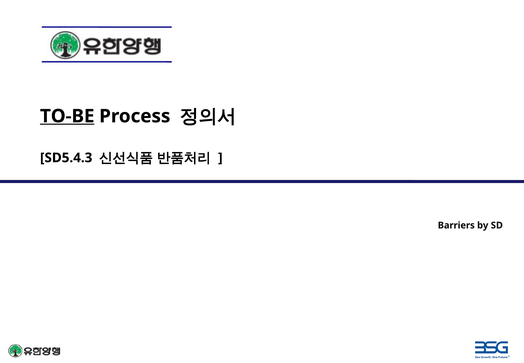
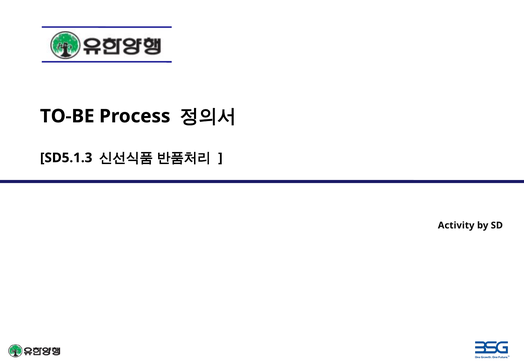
TO-BE underline: present -> none
SD5.4.3: SD5.4.3 -> SD5.1.3
Barriers: Barriers -> Activity
